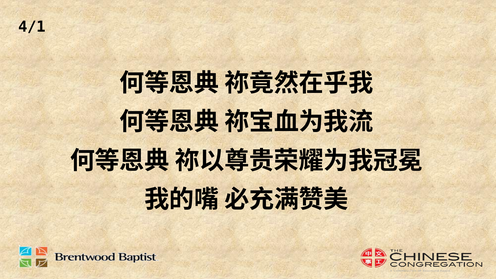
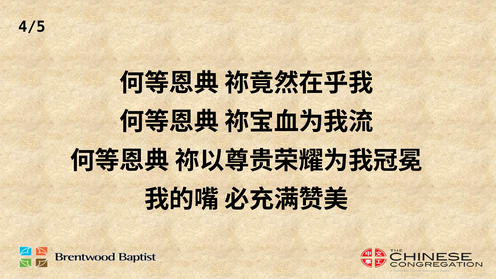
4/1: 4/1 -> 4/5
